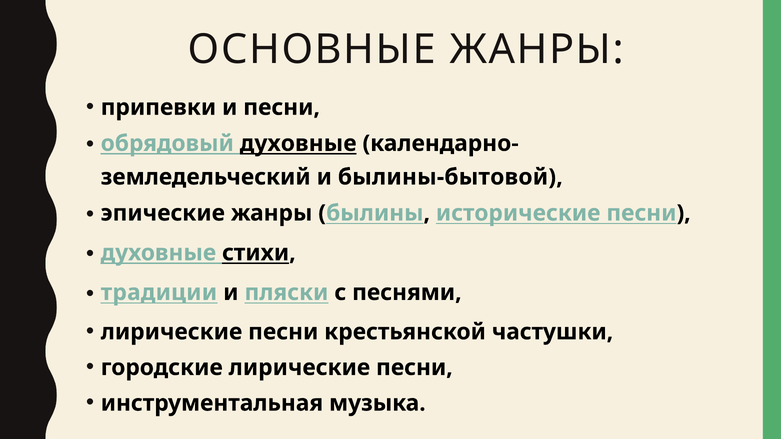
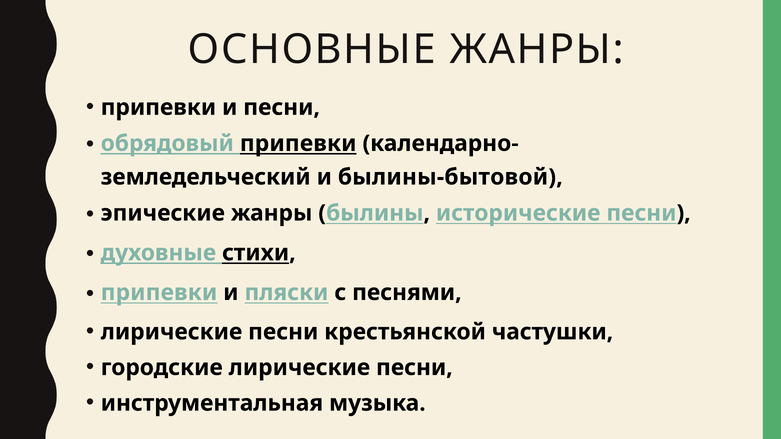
обрядовый духовные: духовные -> припевки
традиции at (159, 293): традиции -> припевки
